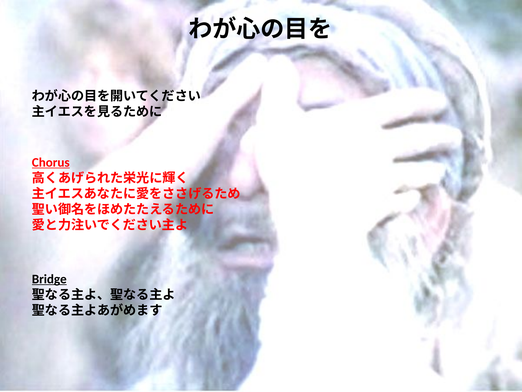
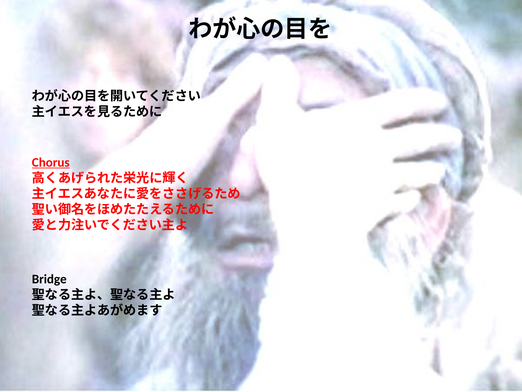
Bridge underline: present -> none
